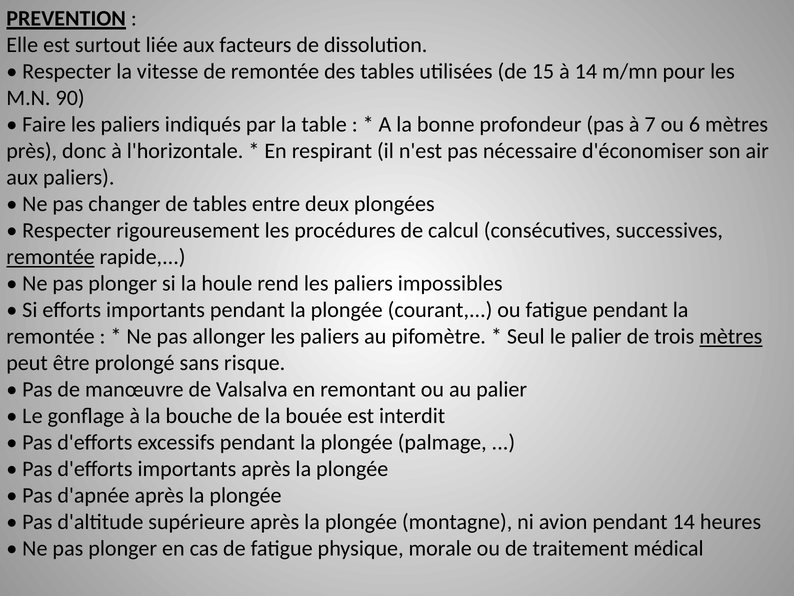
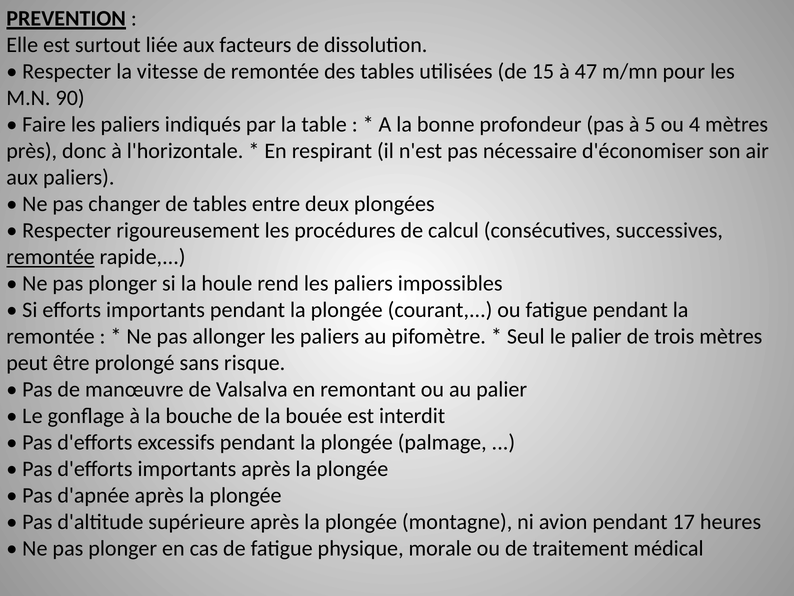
à 14: 14 -> 47
7: 7 -> 5
6: 6 -> 4
mètres at (731, 336) underline: present -> none
pendant 14: 14 -> 17
